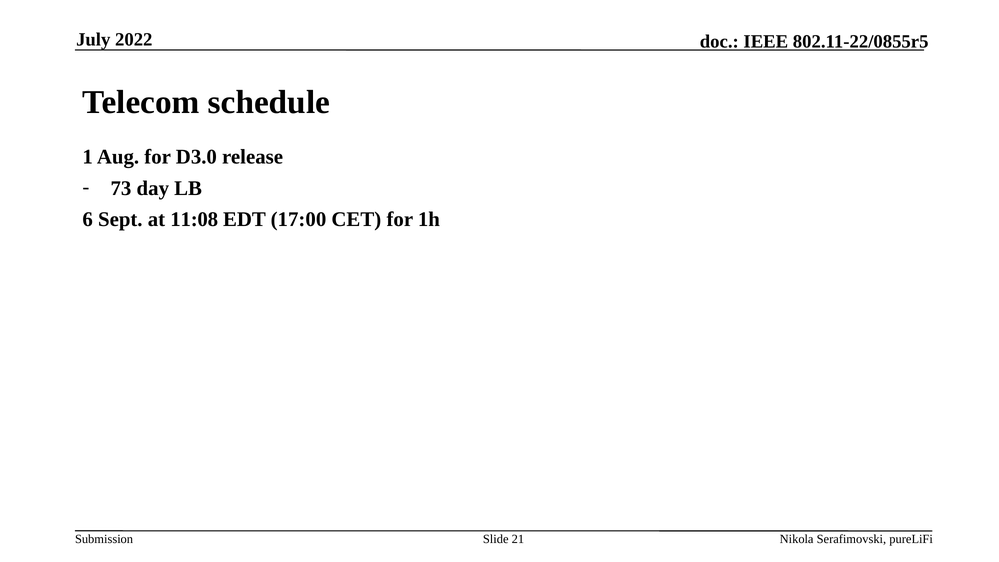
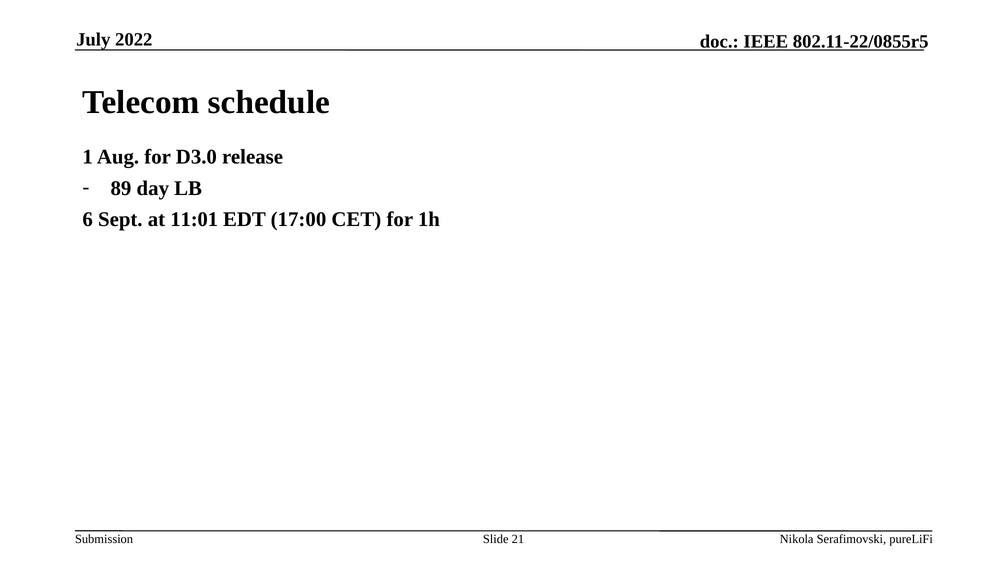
73: 73 -> 89
11:08: 11:08 -> 11:01
